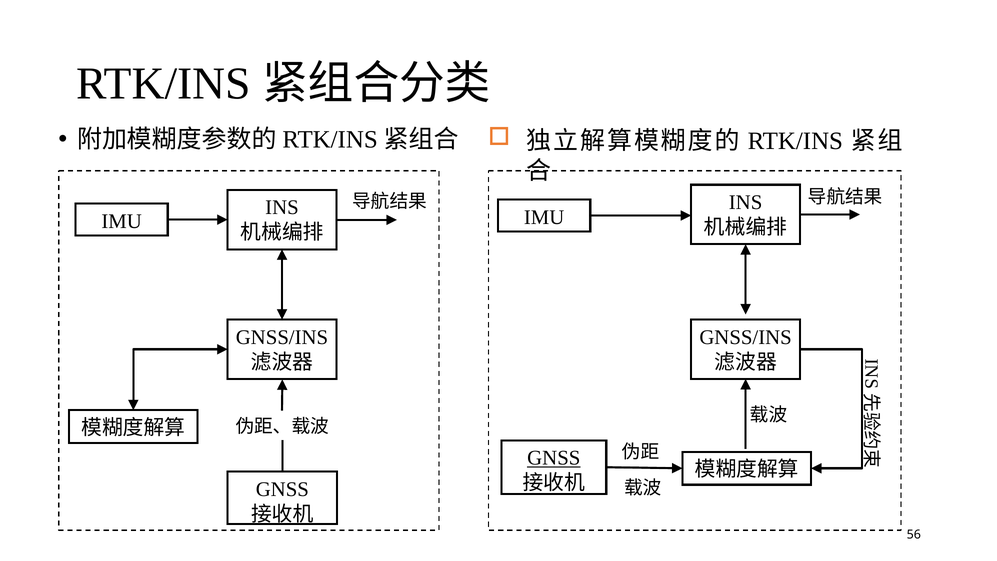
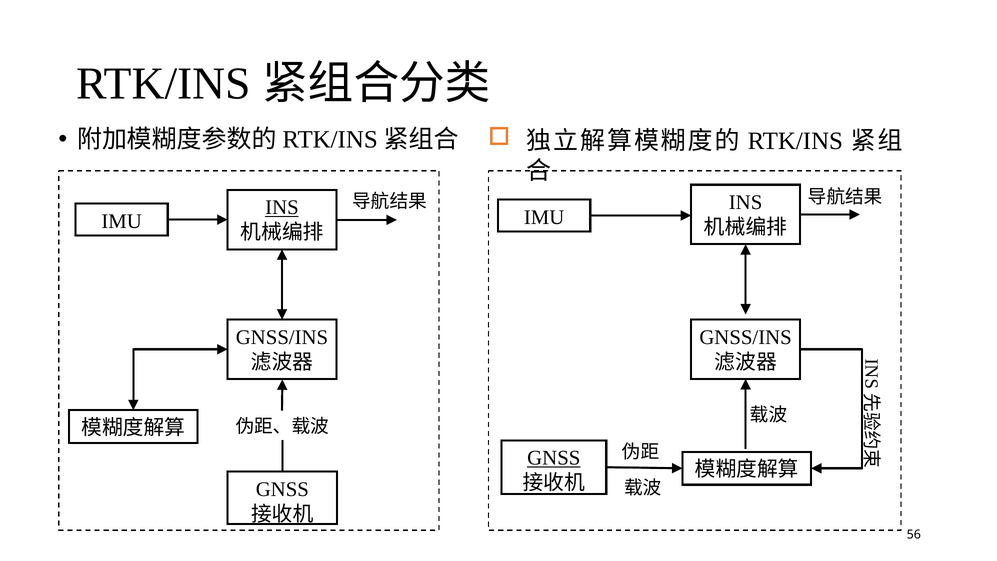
INS at (282, 208) underline: none -> present
